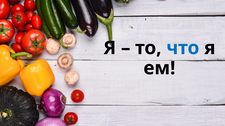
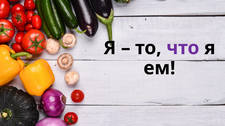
что colour: blue -> purple
